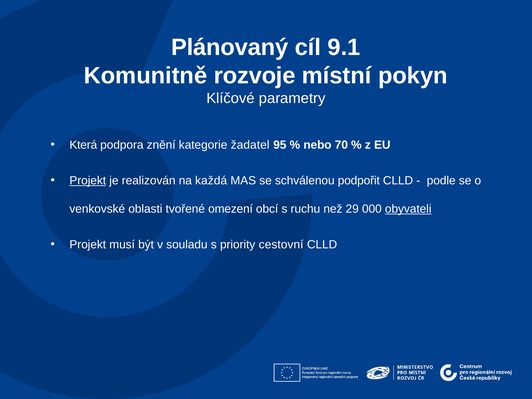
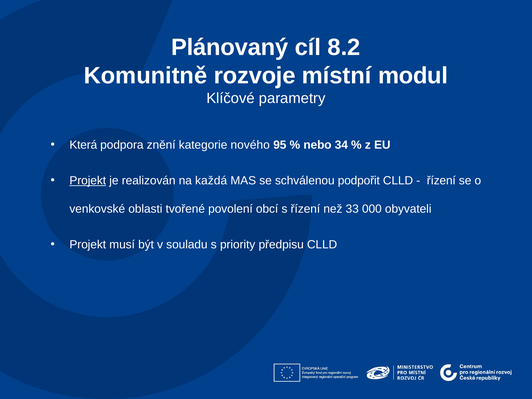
9.1: 9.1 -> 8.2
pokyn: pokyn -> modul
žadatel: žadatel -> nového
70: 70 -> 34
podle at (441, 181): podle -> řízení
omezení: omezení -> povolení
s ruchu: ruchu -> řízení
29: 29 -> 33
obyvateli underline: present -> none
cestovní: cestovní -> předpisu
